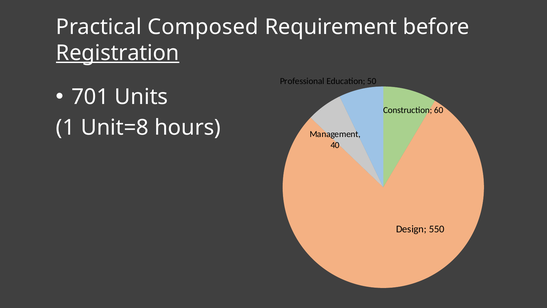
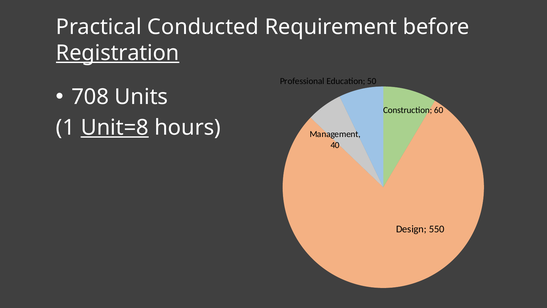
Composed: Composed -> Conducted
701: 701 -> 708
Unit=8 underline: none -> present
